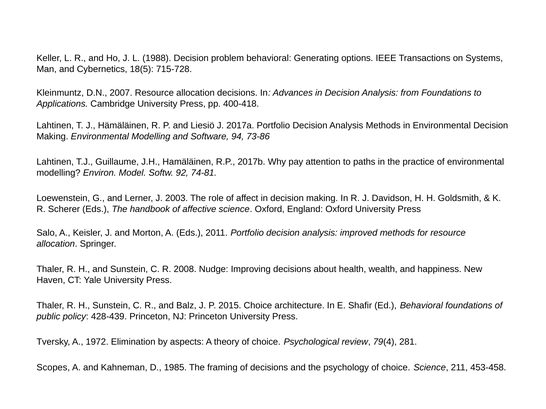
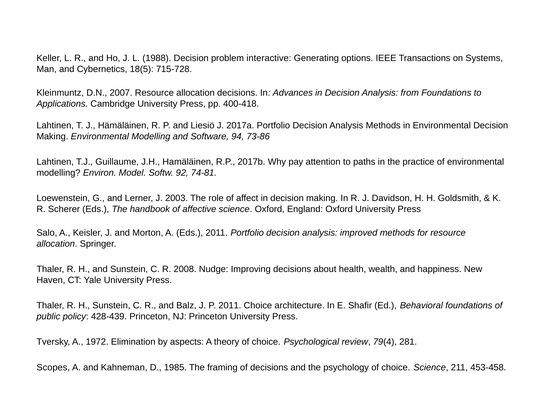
problem behavioral: behavioral -> interactive
P 2015: 2015 -> 2011
